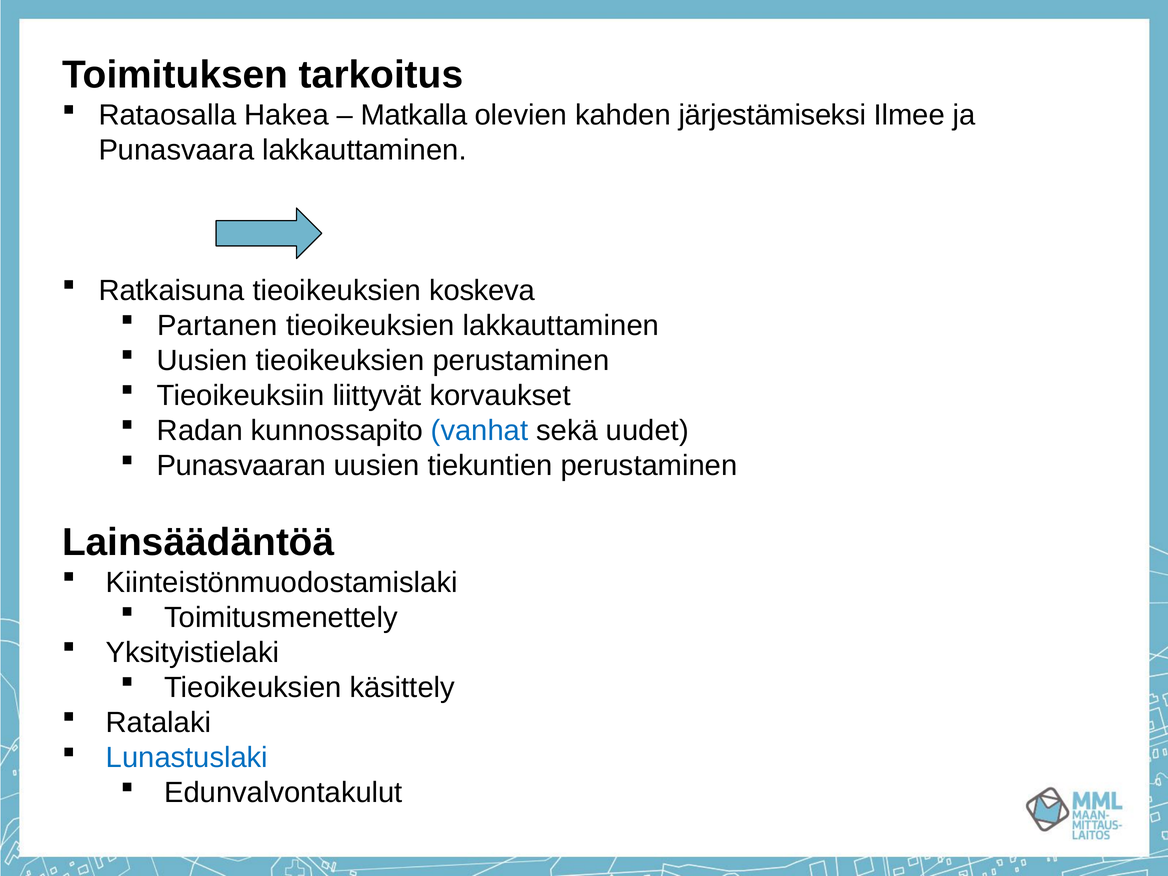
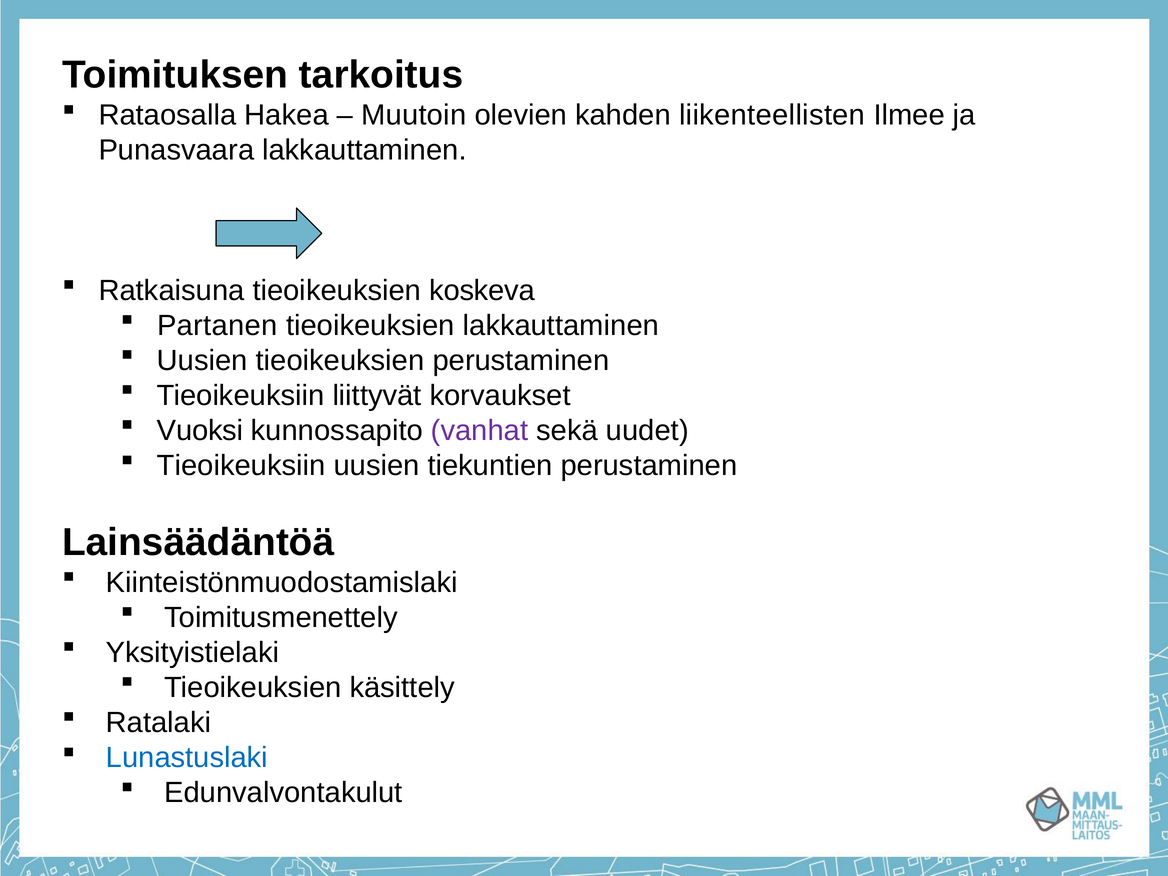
Matkalla: Matkalla -> Muutoin
järjestämiseksi: järjestämiseksi -> liikenteellisten
Radan: Radan -> Vuoksi
vanhat colour: blue -> purple
Punasvaaran at (241, 466): Punasvaaran -> Tieoikeuksiin
